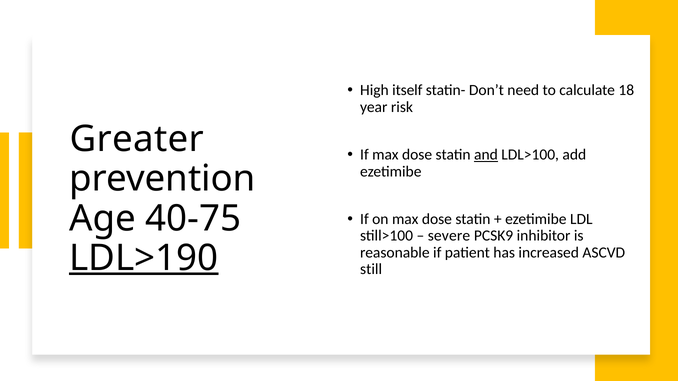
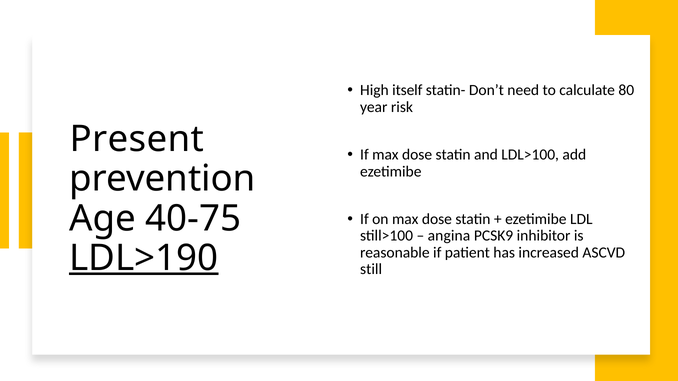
18: 18 -> 80
Greater: Greater -> Present
and underline: present -> none
severe: severe -> angina
